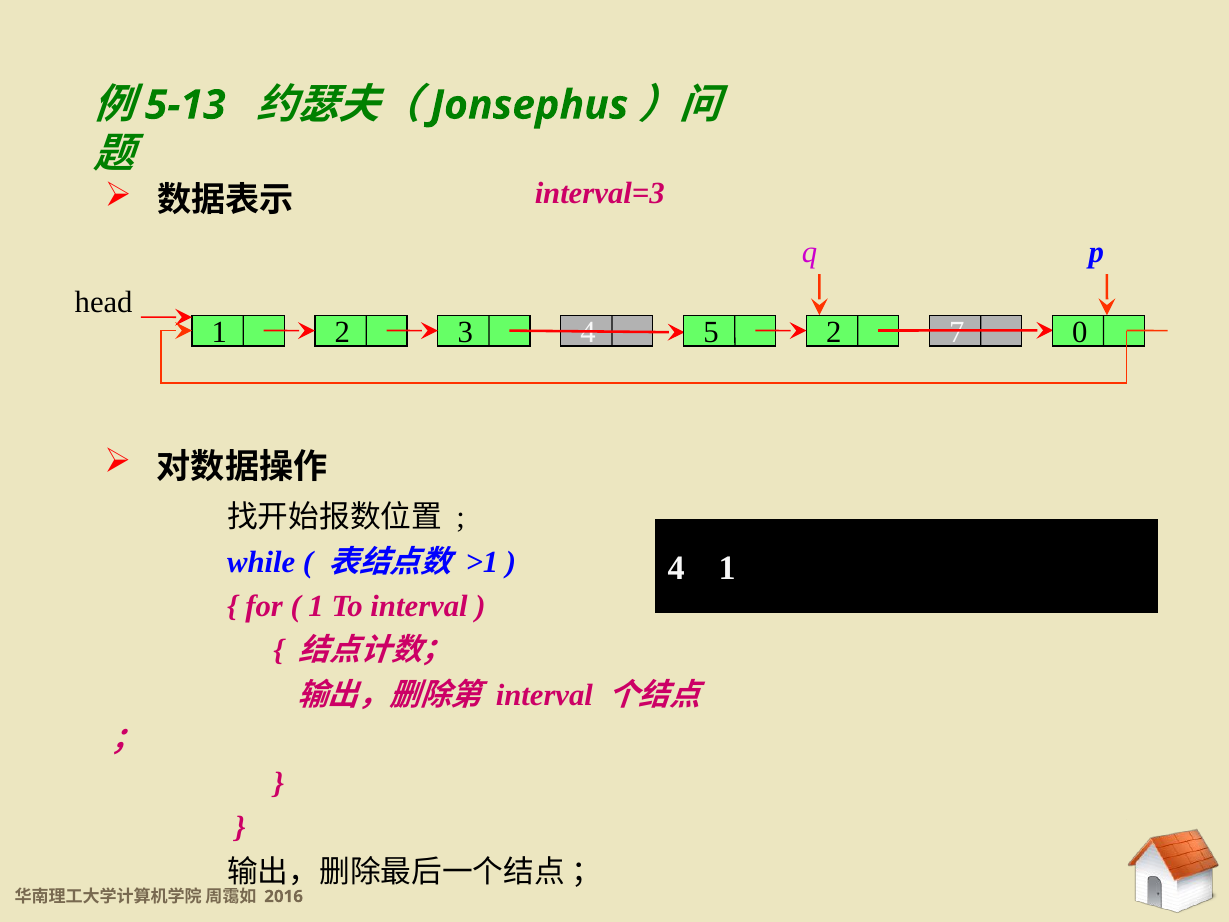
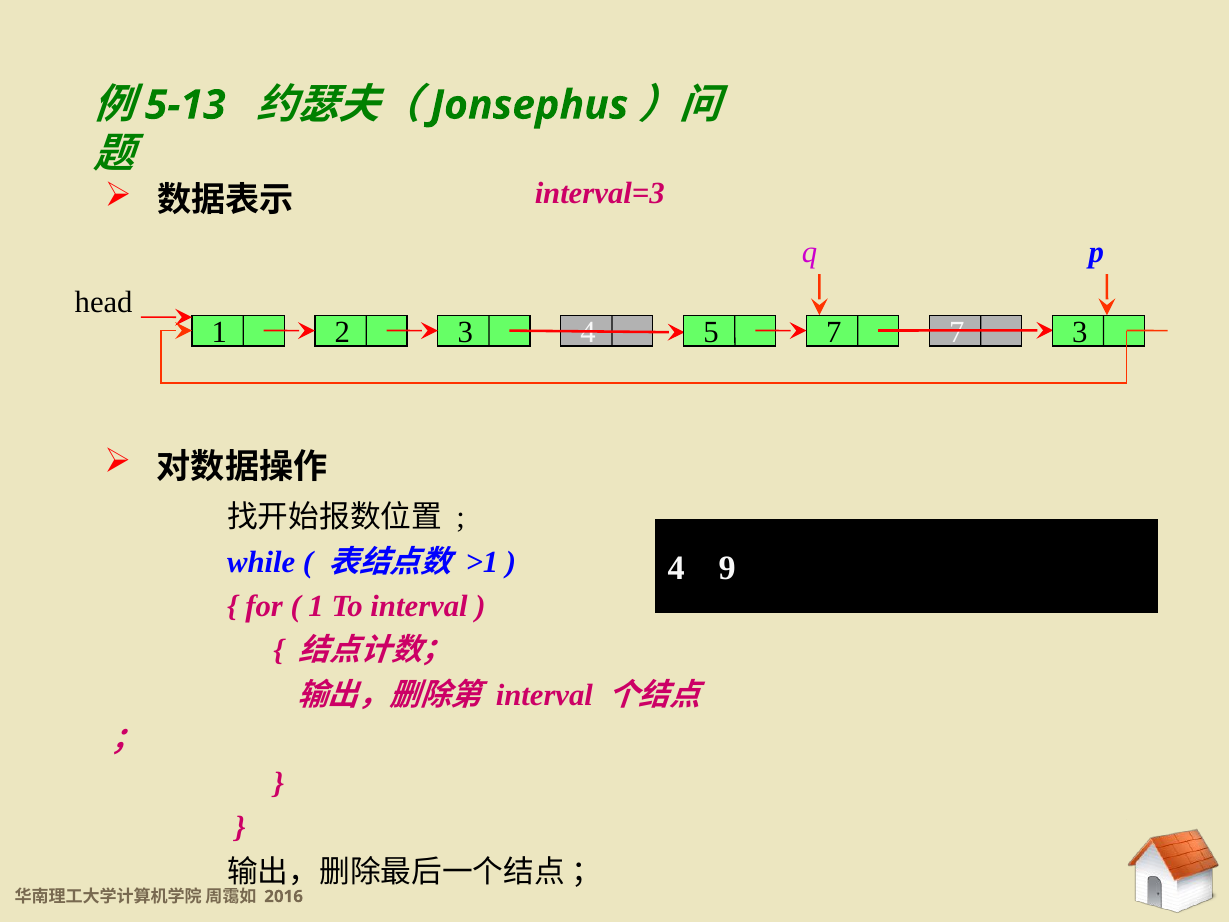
5 2: 2 -> 7
7 0: 0 -> 3
4 1: 1 -> 9
